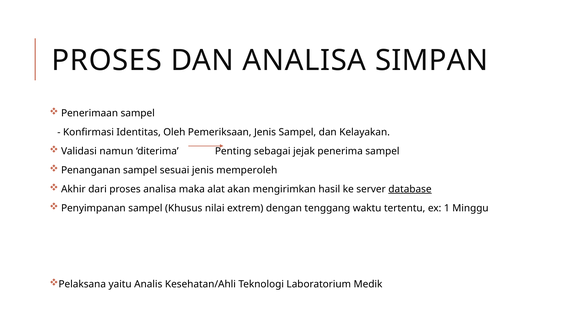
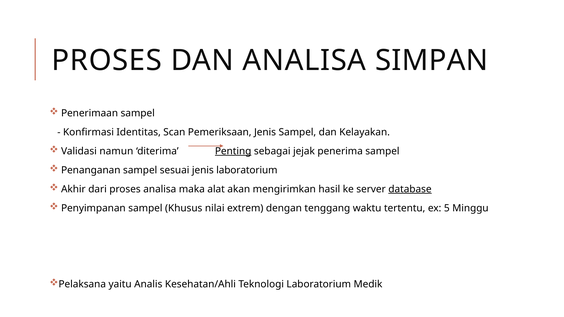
Oleh: Oleh -> Scan
Penting underline: none -> present
jenis memperoleh: memperoleh -> laboratorium
1: 1 -> 5
